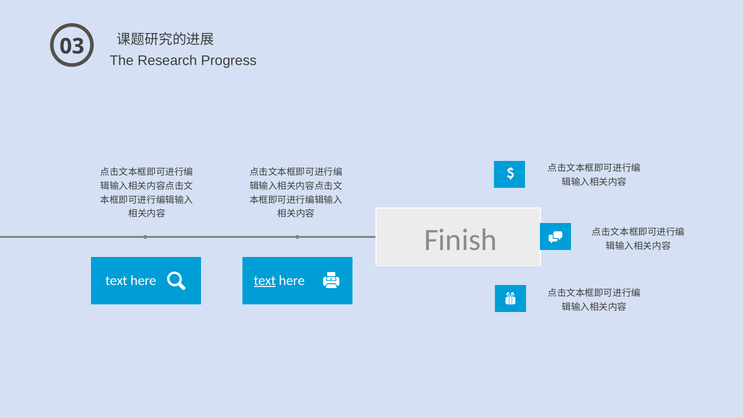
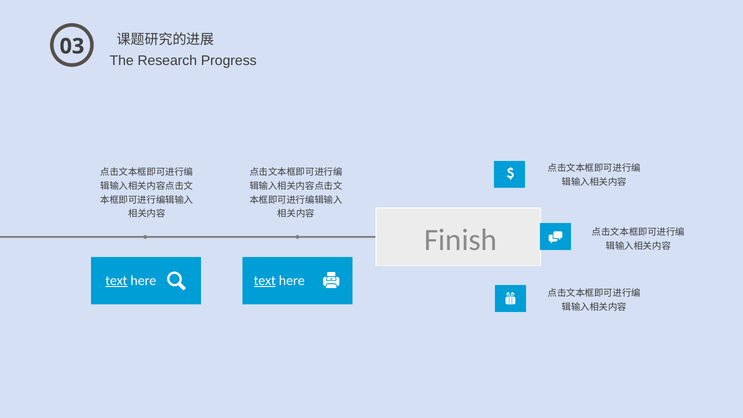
text at (116, 281) underline: none -> present
